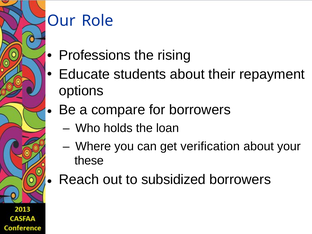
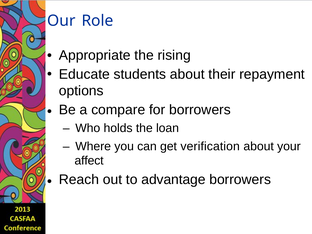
Professions: Professions -> Appropriate
these: these -> affect
subsidized: subsidized -> advantage
